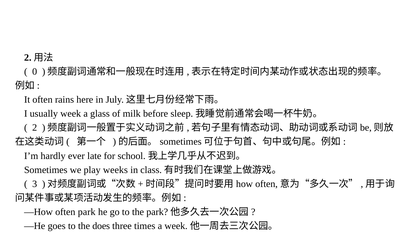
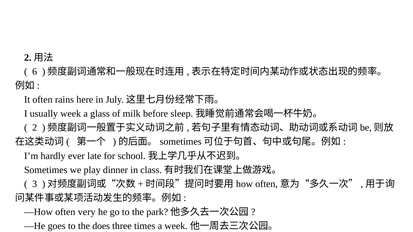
0: 0 -> 6
weeks: weeks -> dinner
often park: park -> very
